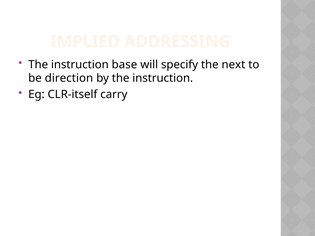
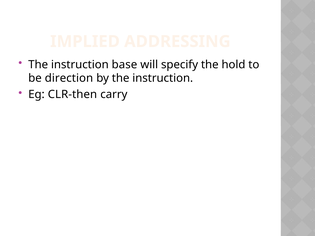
next: next -> hold
CLR-itself: CLR-itself -> CLR-then
